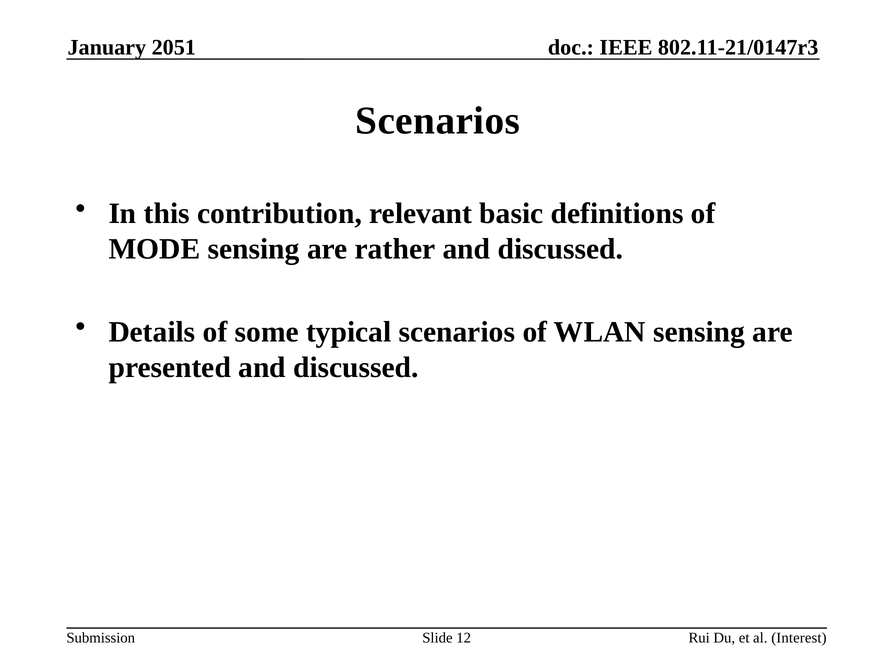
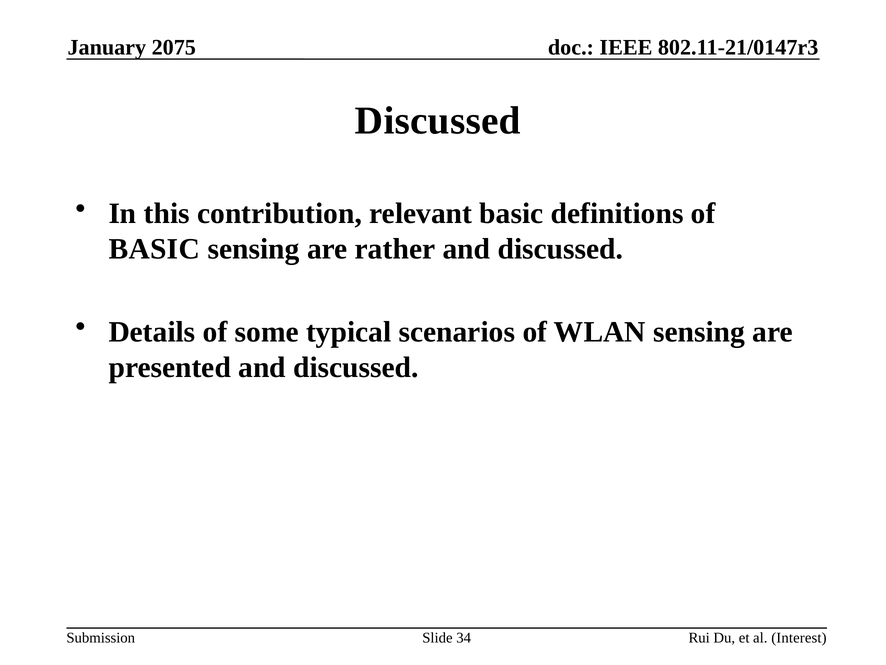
2051: 2051 -> 2075
Scenarios at (438, 121): Scenarios -> Discussed
MODE at (155, 249): MODE -> BASIC
12: 12 -> 34
